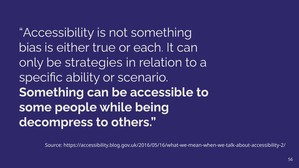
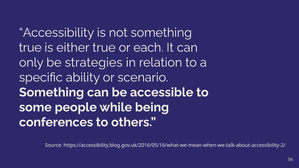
bias at (30, 48): bias -> true
decompress: decompress -> conferences
